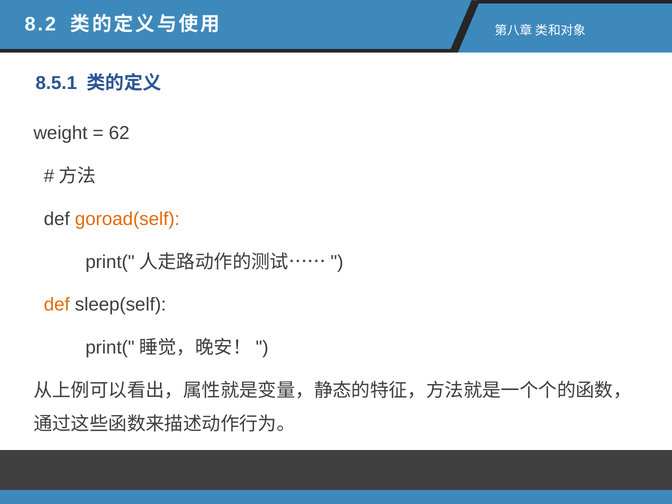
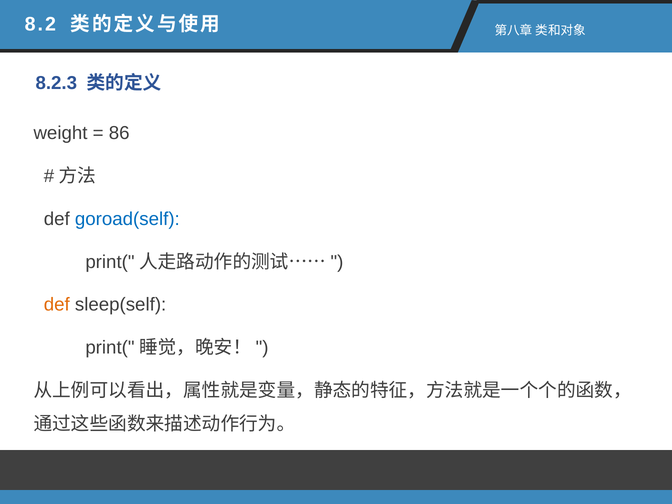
8.5.1: 8.5.1 -> 8.2.3
62: 62 -> 86
goroad(self colour: orange -> blue
